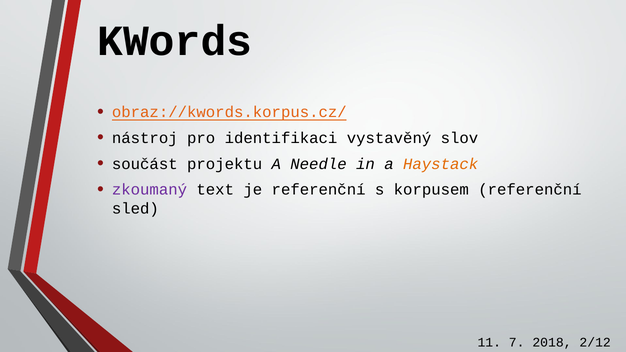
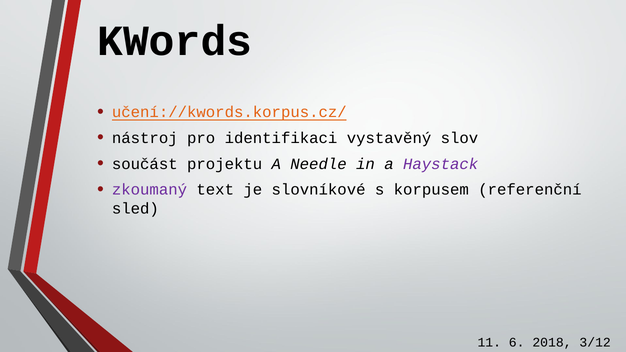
obraz://kwords.korpus.cz/: obraz://kwords.korpus.cz/ -> učení://kwords.korpus.cz/
Haystack colour: orange -> purple
je referenční: referenční -> slovníkové
7: 7 -> 6
2/12: 2/12 -> 3/12
